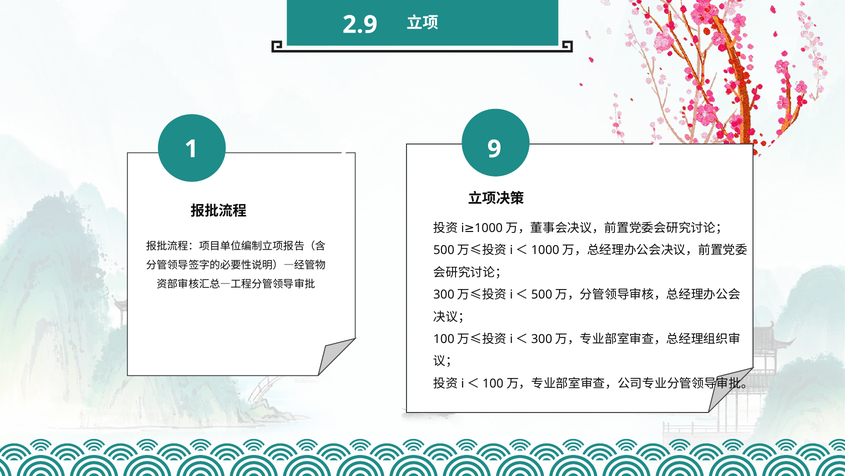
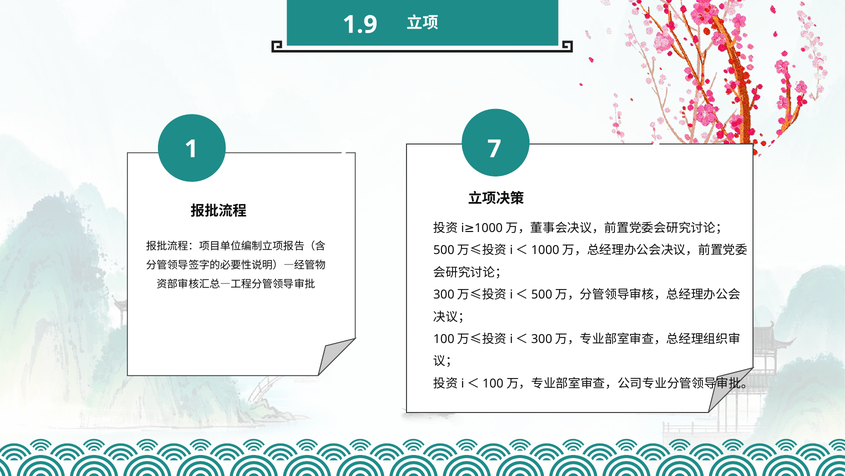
2.9: 2.9 -> 1.9
9: 9 -> 7
